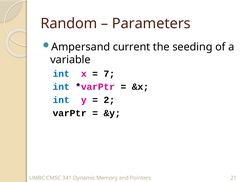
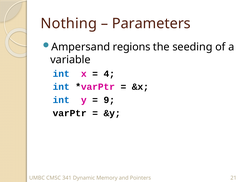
Random: Random -> Nothing
current: current -> regions
7: 7 -> 4
2: 2 -> 9
